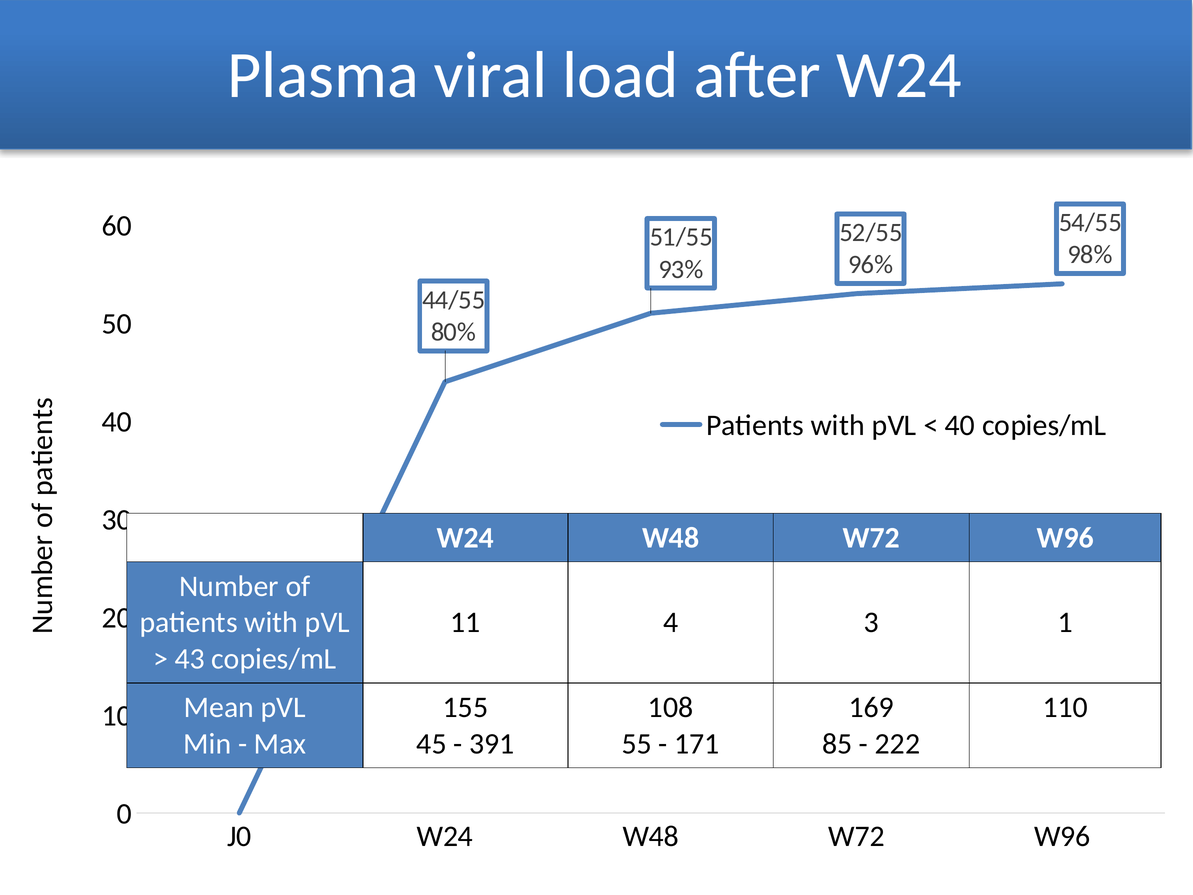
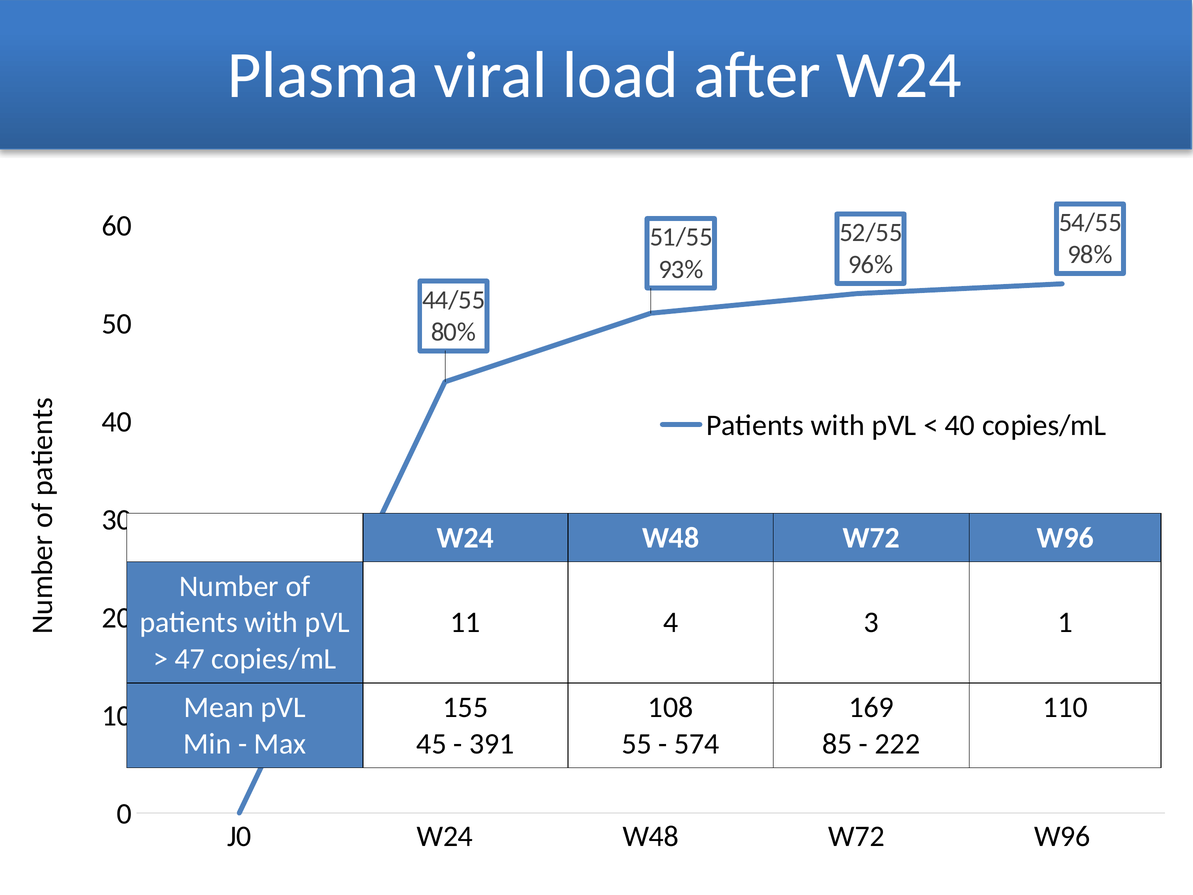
43: 43 -> 47
171: 171 -> 574
